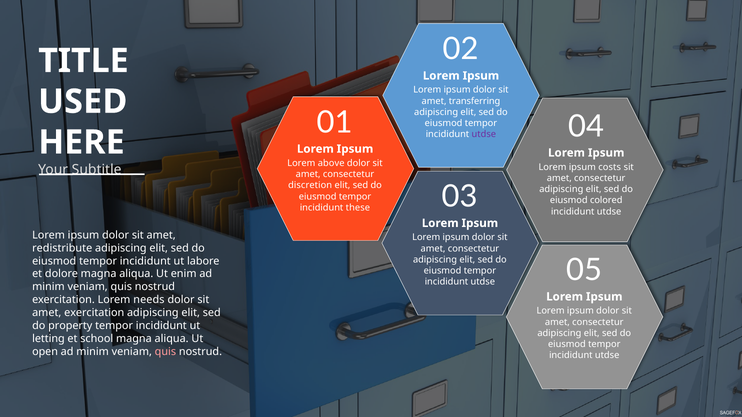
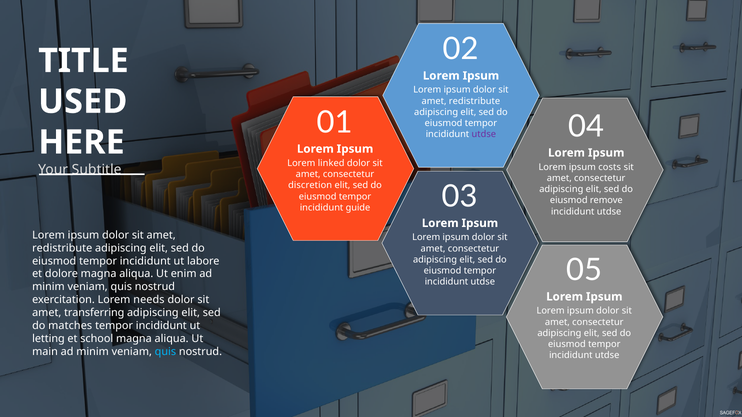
transferring at (475, 101): transferring -> redistribute
above: above -> linked
colored: colored -> remove
these: these -> guide
amet exercitation: exercitation -> transferring
property: property -> matches
open: open -> main
quis at (165, 352) colour: pink -> light blue
